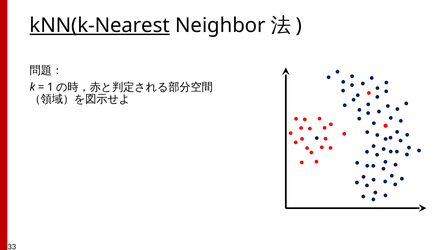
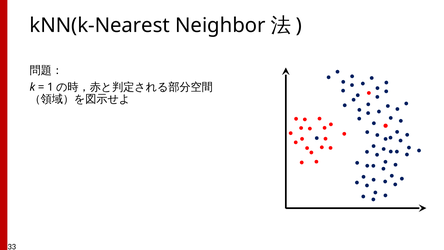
kNN(k-Nearest underline: present -> none
